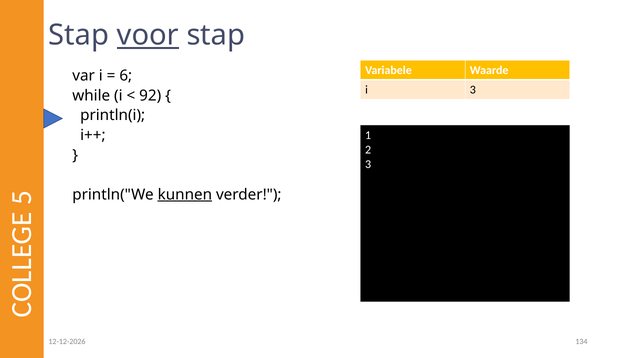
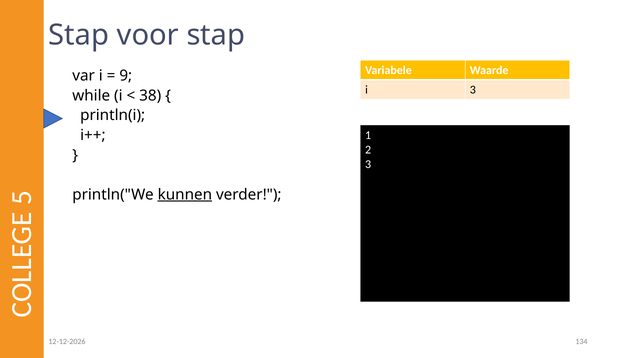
voor underline: present -> none
6: 6 -> 9
92: 92 -> 38
